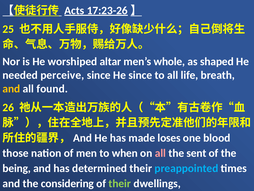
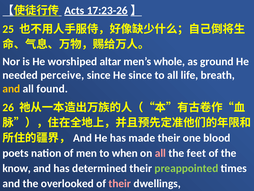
shaped: shaped -> ground
made loses: loses -> their
those: those -> poets
sent: sent -> feet
being: being -> know
preappointed colour: light blue -> light green
considering: considering -> overlooked
their at (120, 183) colour: light green -> pink
